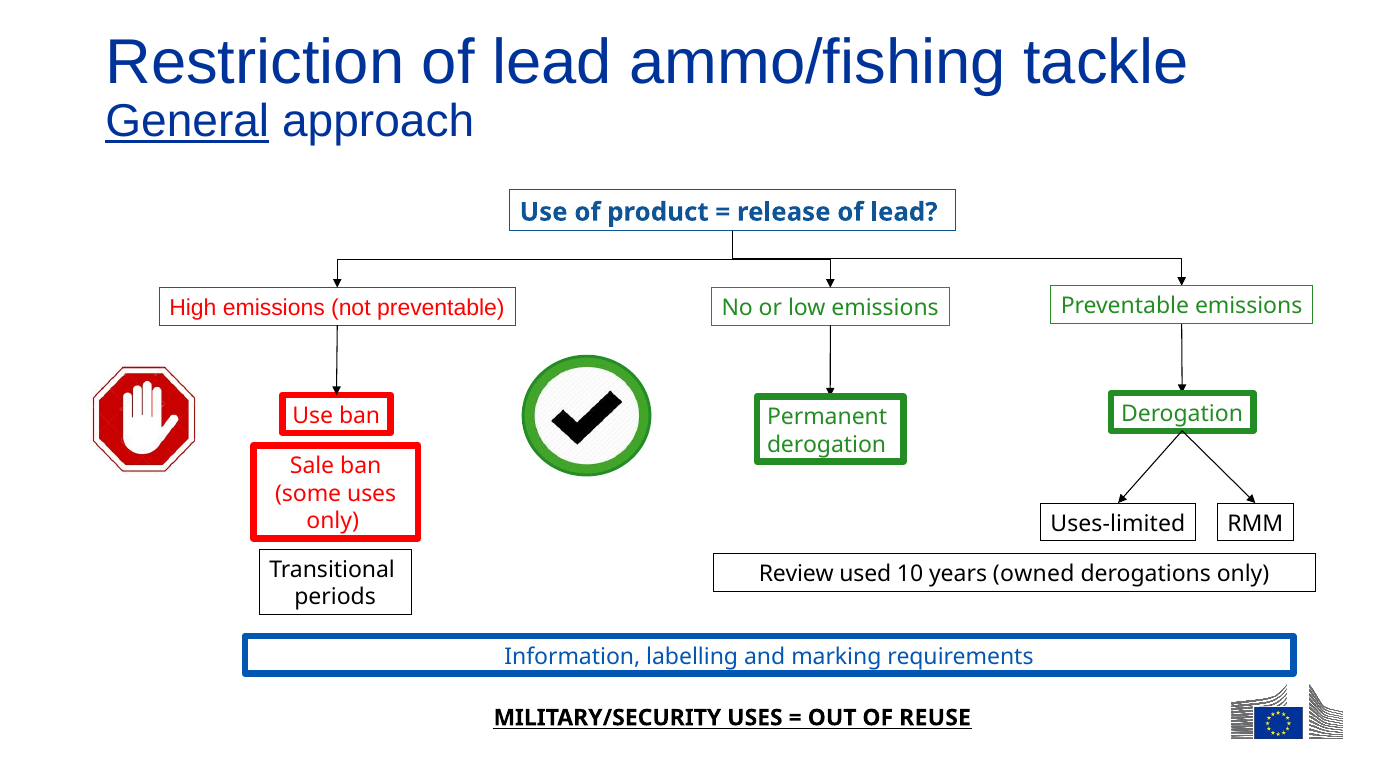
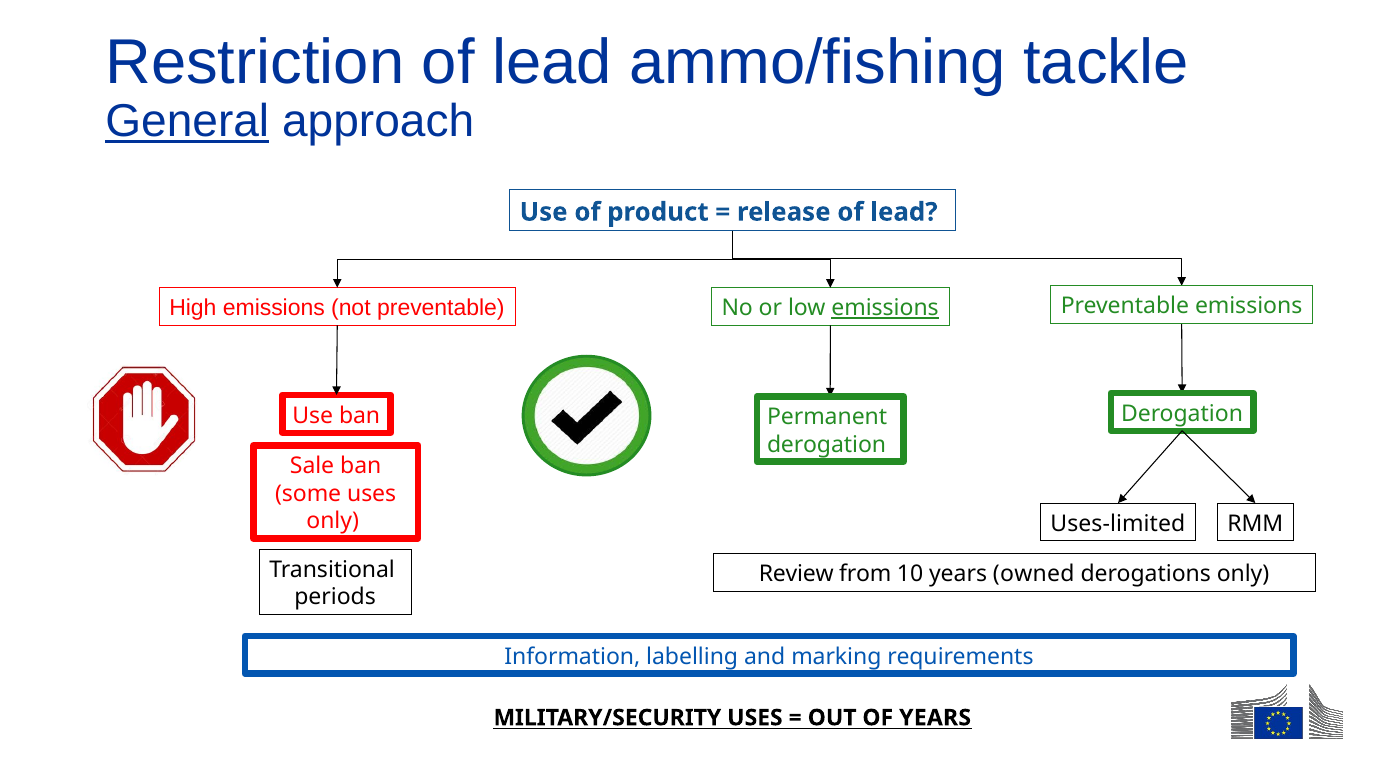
emissions at (885, 308) underline: none -> present
used: used -> from
OF REUSE: REUSE -> YEARS
